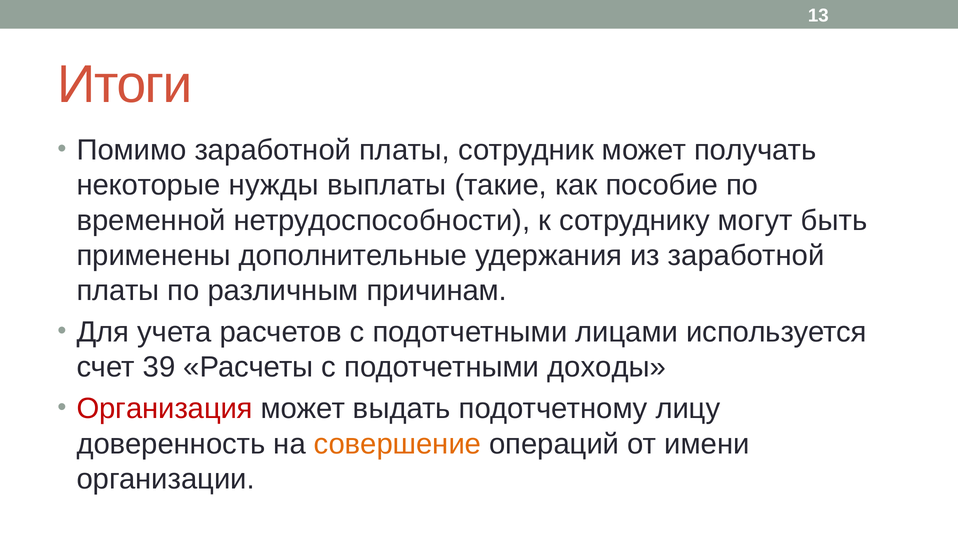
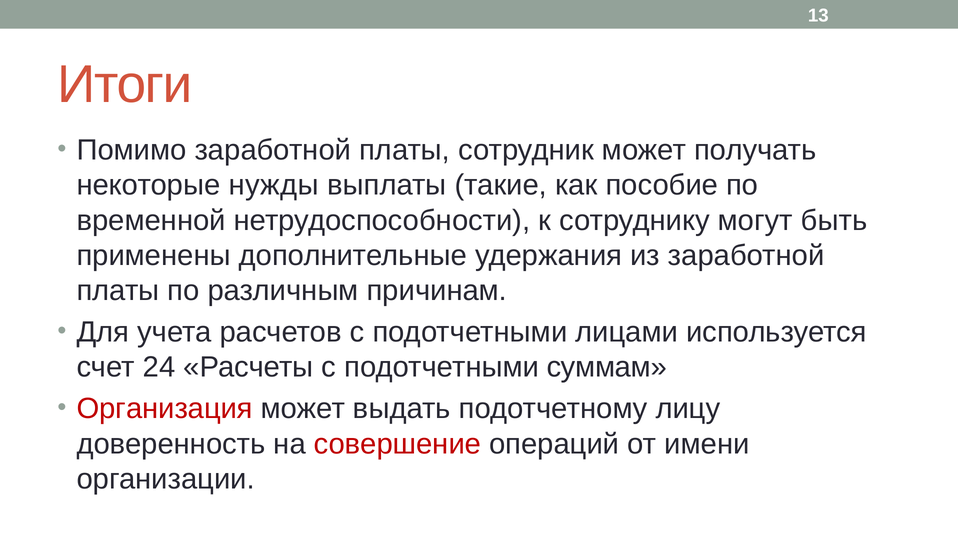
39: 39 -> 24
доходы: доходы -> суммам
совершение colour: orange -> red
